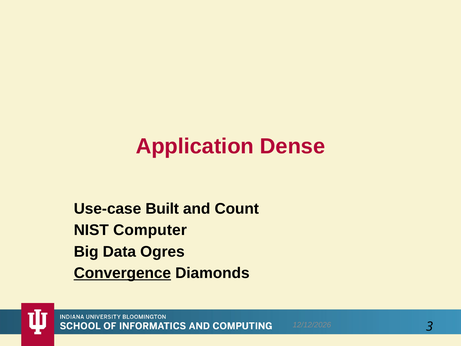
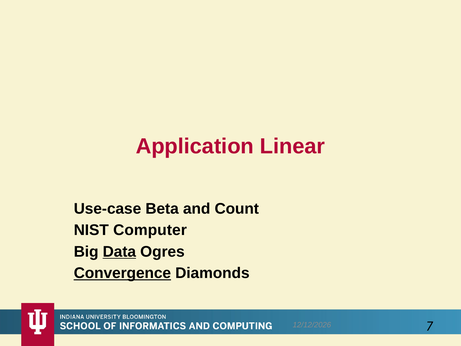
Dense: Dense -> Linear
Built: Built -> Beta
Data underline: none -> present
3: 3 -> 7
